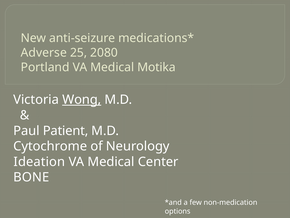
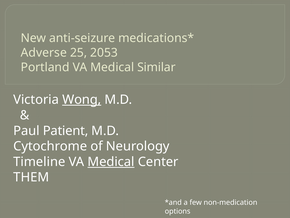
2080: 2080 -> 2053
Motika: Motika -> Similar
Ideation: Ideation -> Timeline
Medical at (111, 161) underline: none -> present
BONE: BONE -> THEM
